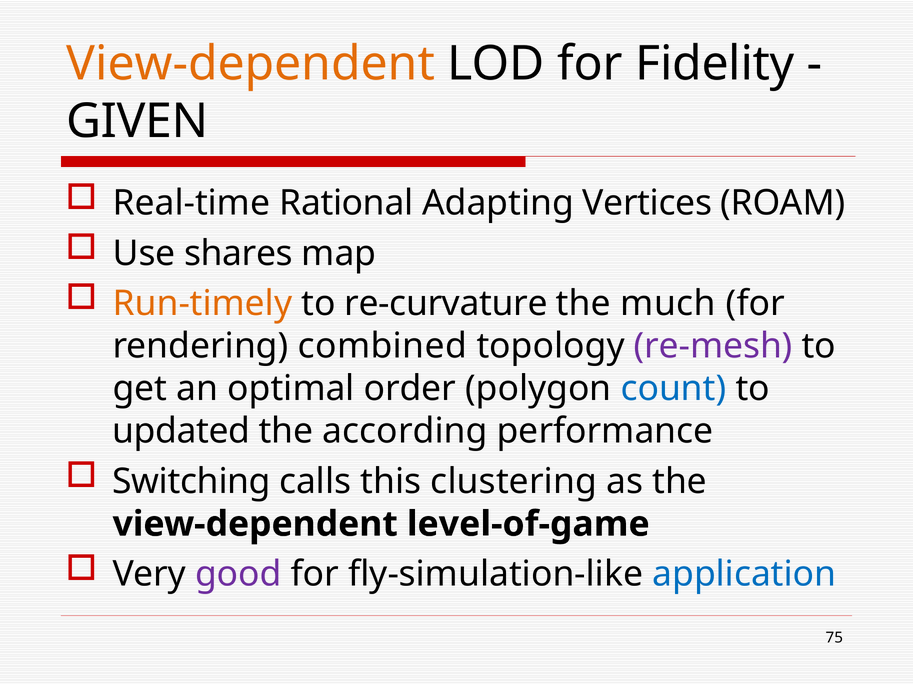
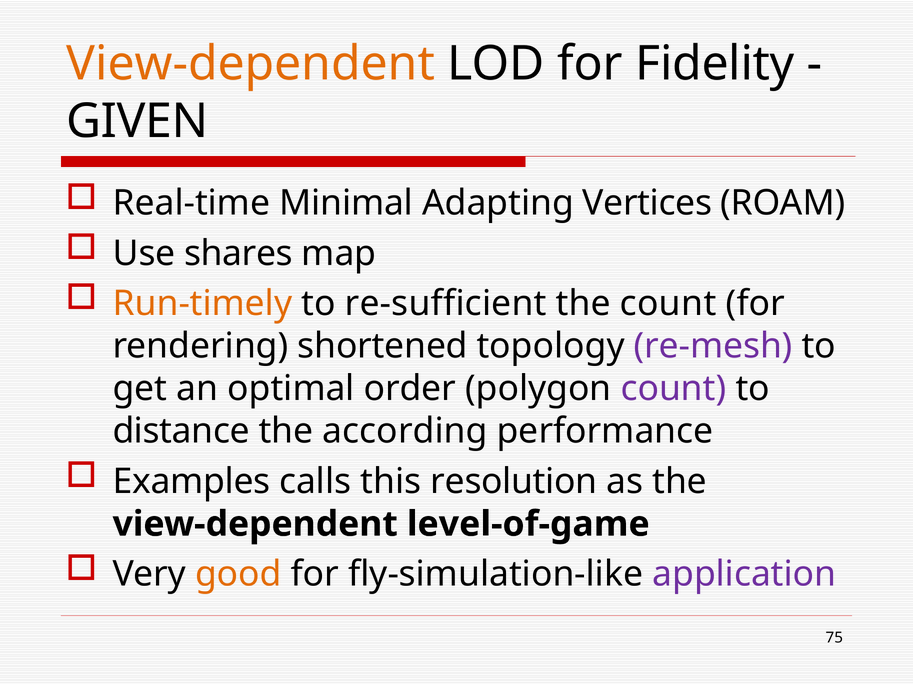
Rational: Rational -> Minimal
re-curvature: re-curvature -> re-sufficient
the much: much -> count
combined: combined -> shortened
count at (673, 389) colour: blue -> purple
updated: updated -> distance
Switching: Switching -> Examples
clustering: clustering -> resolution
good colour: purple -> orange
application colour: blue -> purple
